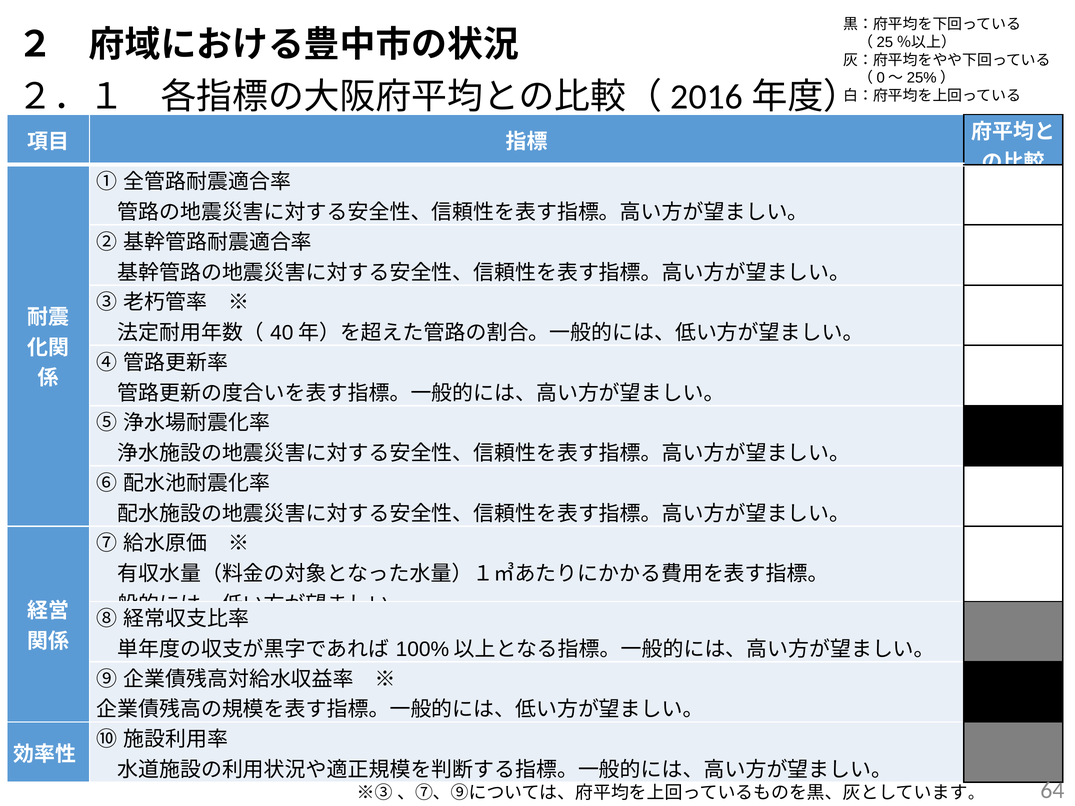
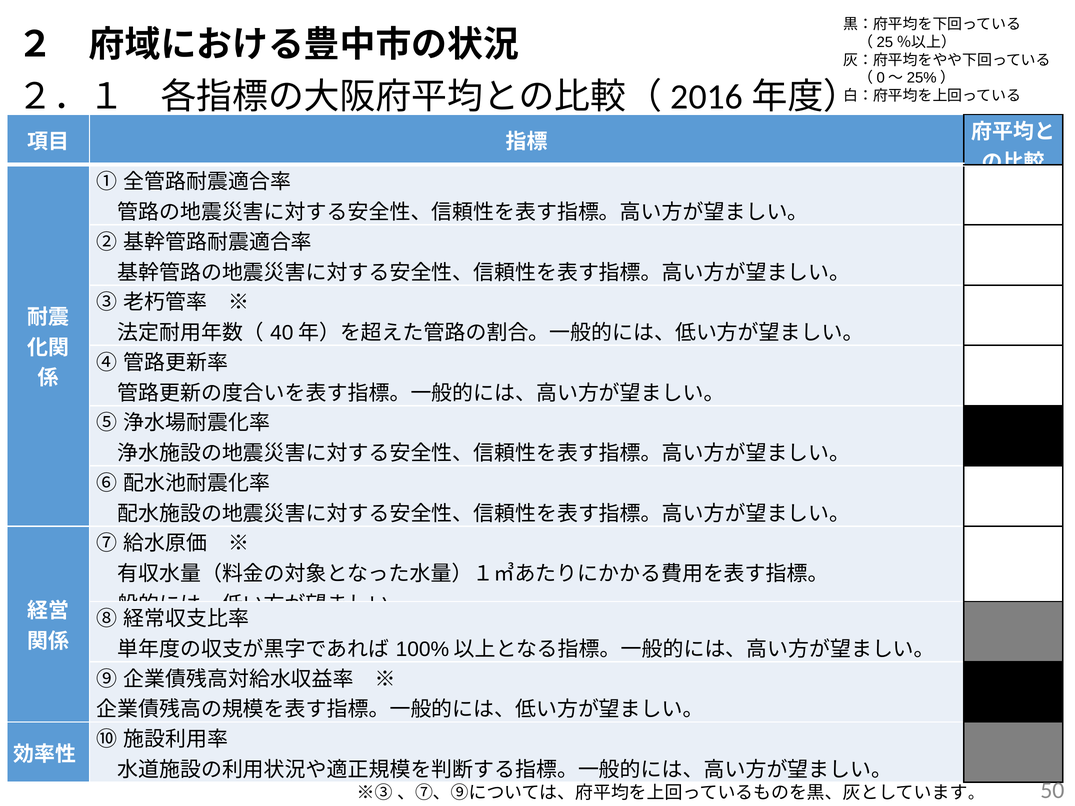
64: 64 -> 50
